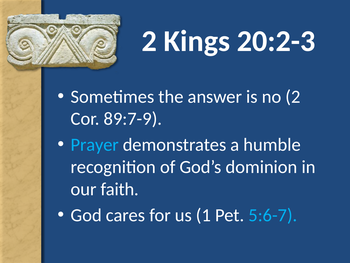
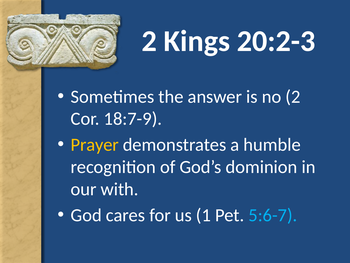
89:7-9: 89:7-9 -> 18:7-9
Prayer colour: light blue -> yellow
faith: faith -> with
